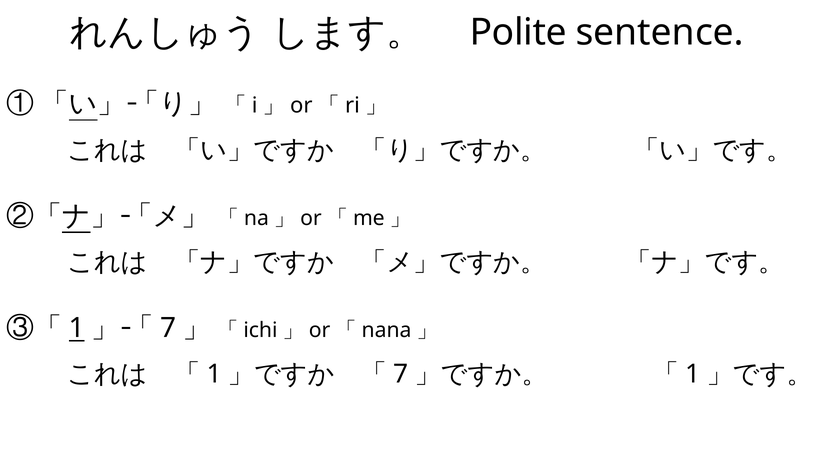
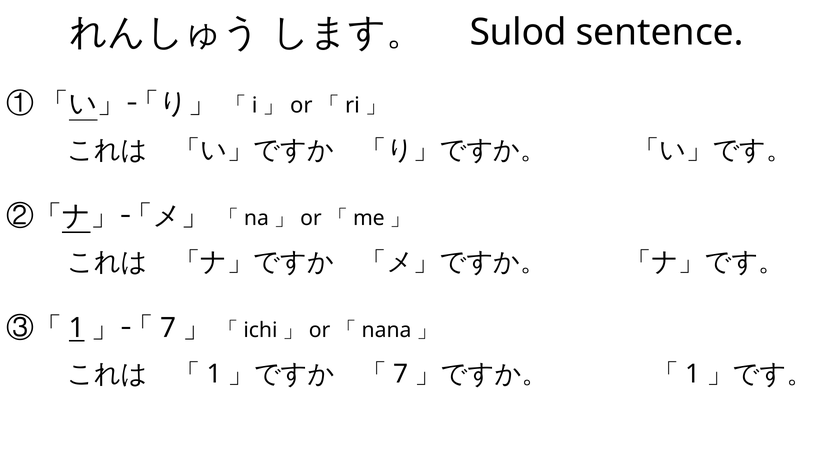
Polite: Polite -> Sulod
